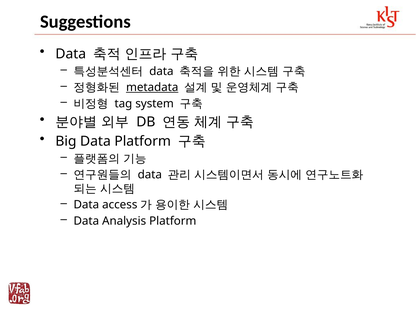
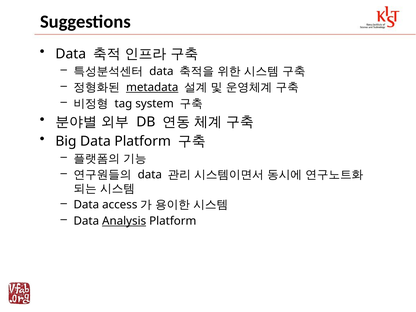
Analysis underline: none -> present
